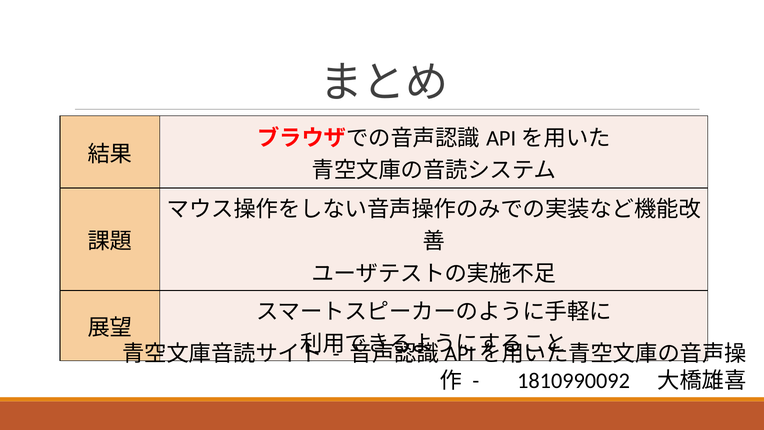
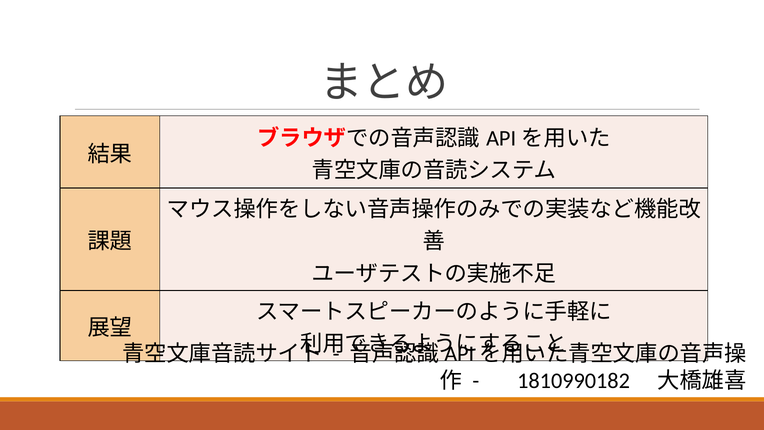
1810990092: 1810990092 -> 1810990182
